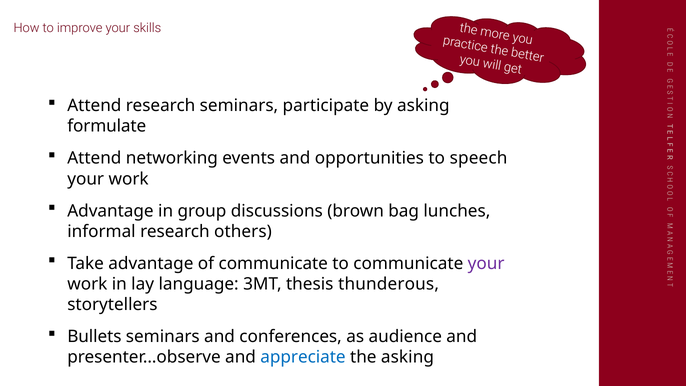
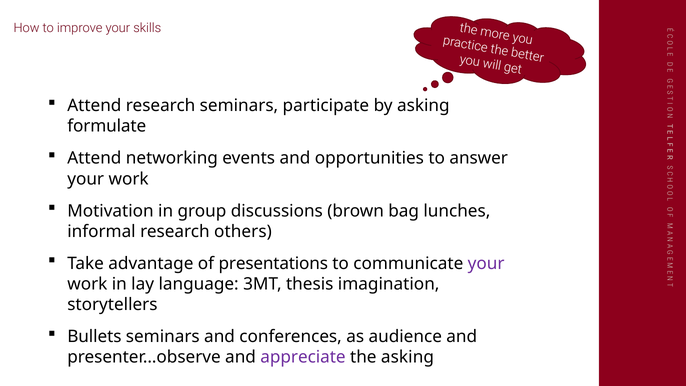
speech: speech -> answer
Advantage at (110, 211): Advantage -> Motivation
of communicate: communicate -> presentations
thunderous: thunderous -> imagination
appreciate colour: blue -> purple
